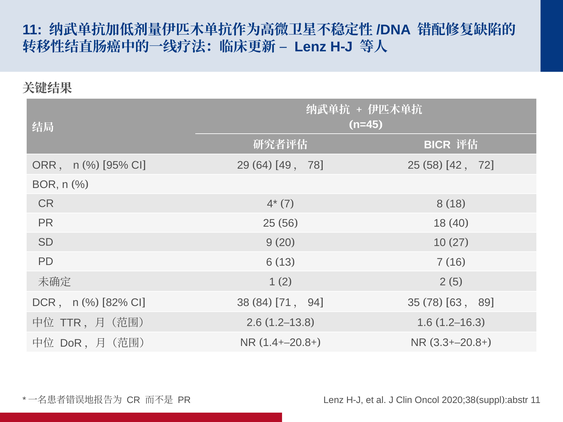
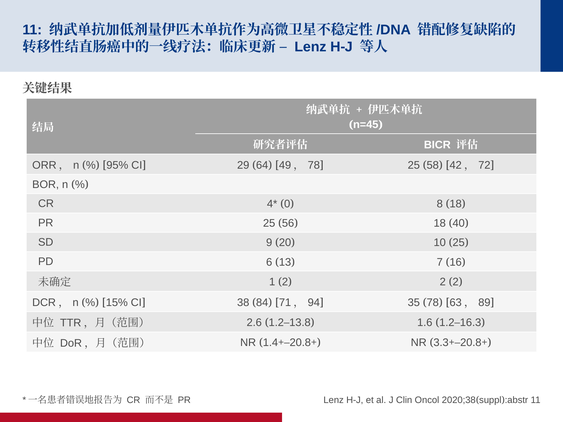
7 at (287, 204): 7 -> 0
27 at (459, 243): 27 -> 25
5 at (456, 282): 5 -> 2
82%: 82% -> 15%
